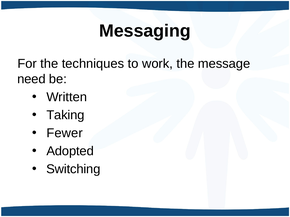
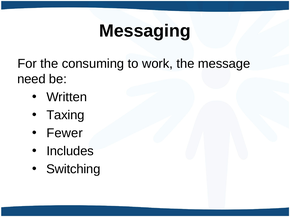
techniques: techniques -> consuming
Taking: Taking -> Taxing
Adopted: Adopted -> Includes
